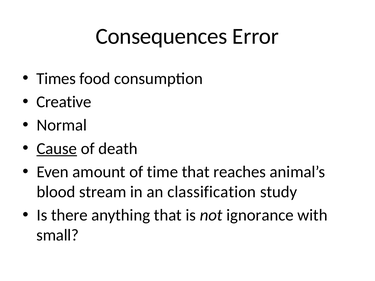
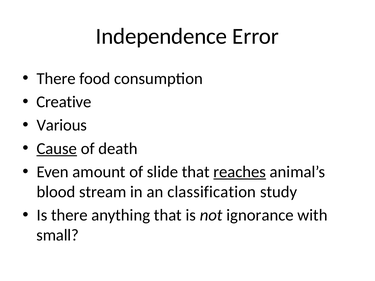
Consequences: Consequences -> Independence
Times at (56, 79): Times -> There
Normal: Normal -> Various
time: time -> slide
reaches underline: none -> present
